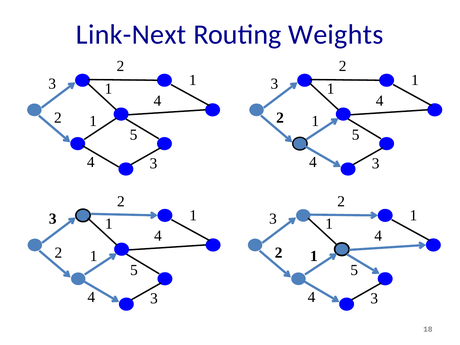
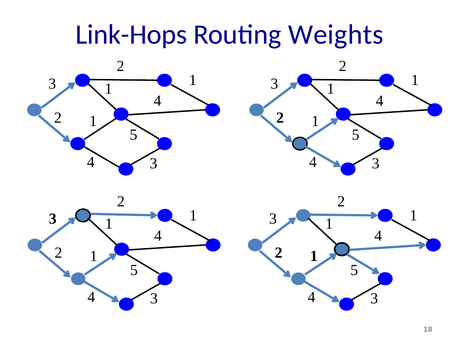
Link-Next: Link-Next -> Link-Hops
